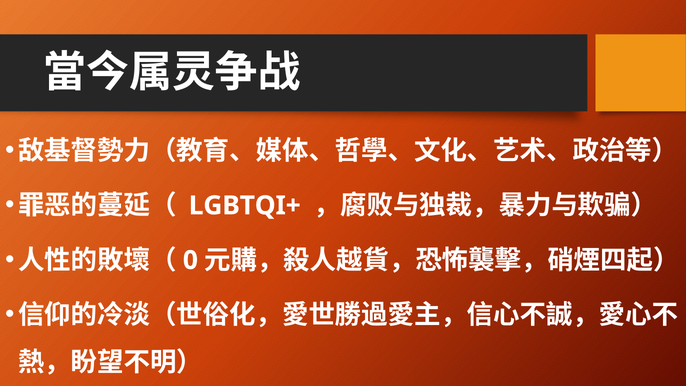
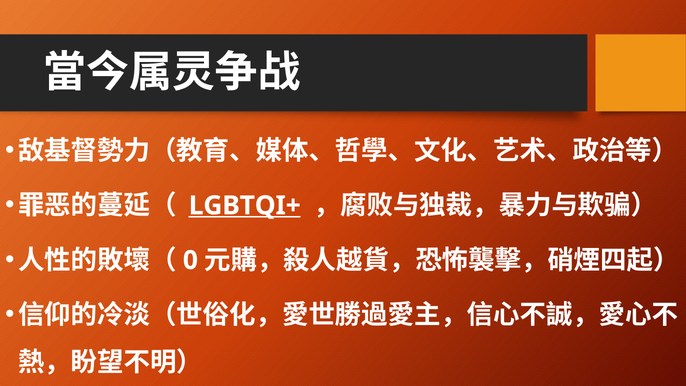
LGBTQI+ underline: none -> present
